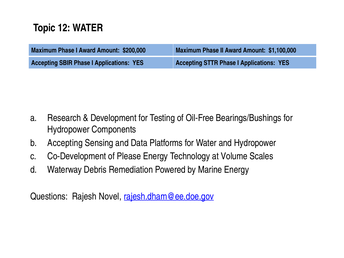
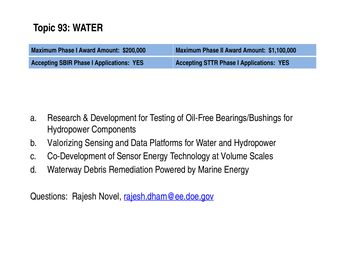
12: 12 -> 93
Accepting at (65, 143): Accepting -> Valorizing
Please: Please -> Sensor
